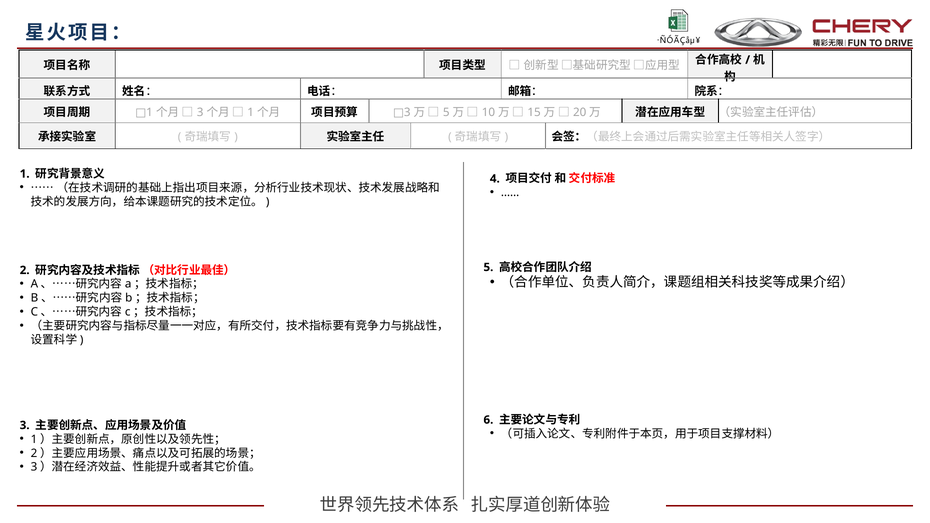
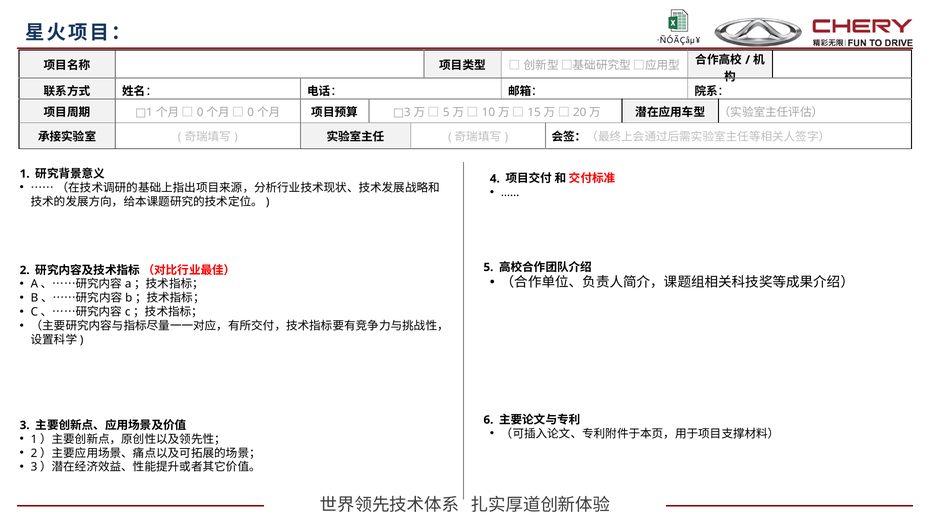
3 at (200, 112): 3 -> 0
1 at (251, 112): 1 -> 0
